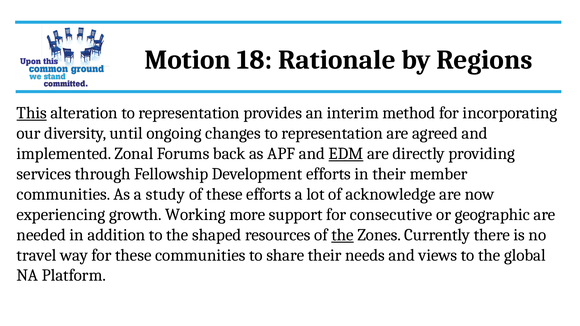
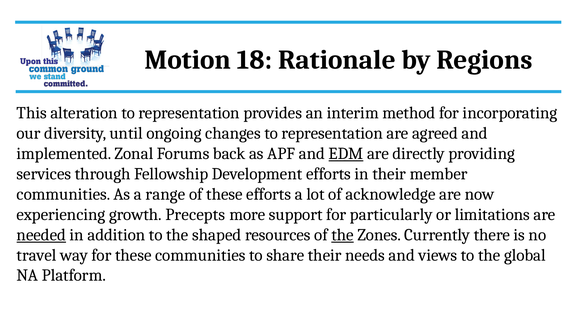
This underline: present -> none
study: study -> range
Working: Working -> Precepts
consecutive: consecutive -> particularly
geographic: geographic -> limitations
needed underline: none -> present
